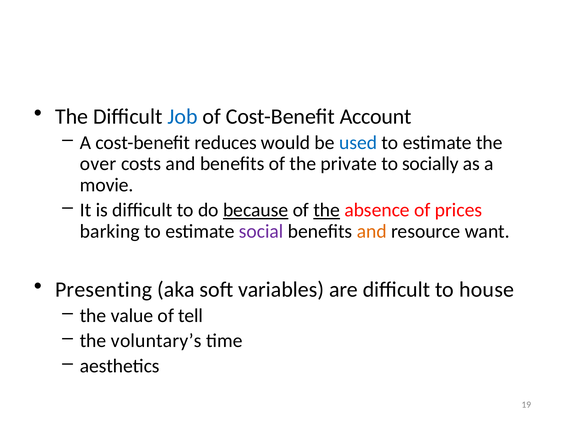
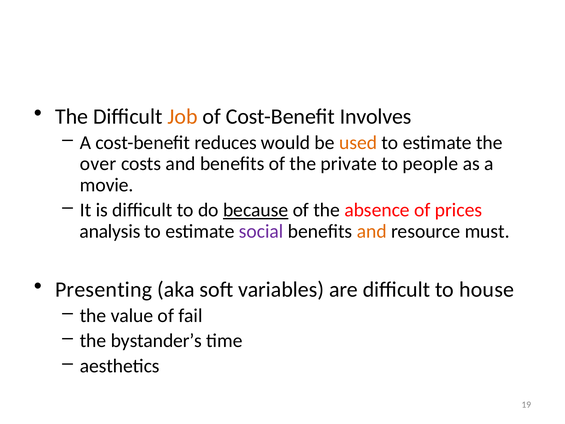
Job colour: blue -> orange
Account: Account -> Involves
used colour: blue -> orange
socially: socially -> people
the at (327, 210) underline: present -> none
barking: barking -> analysis
want: want -> must
tell: tell -> fail
voluntary’s: voluntary’s -> bystander’s
